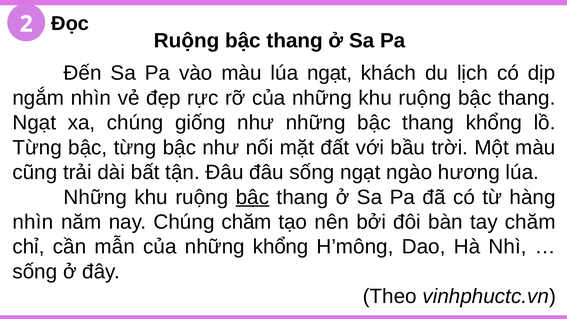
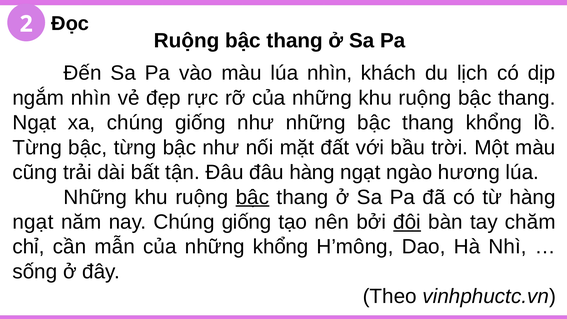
lúa ngạt: ngạt -> nhìn
đâu sống: sống -> hàng
nhìn at (33, 222): nhìn -> ngạt
nay Chúng chăm: chăm -> giống
đôi underline: none -> present
